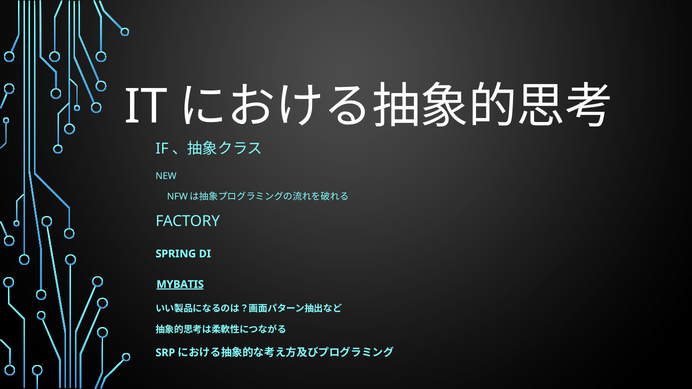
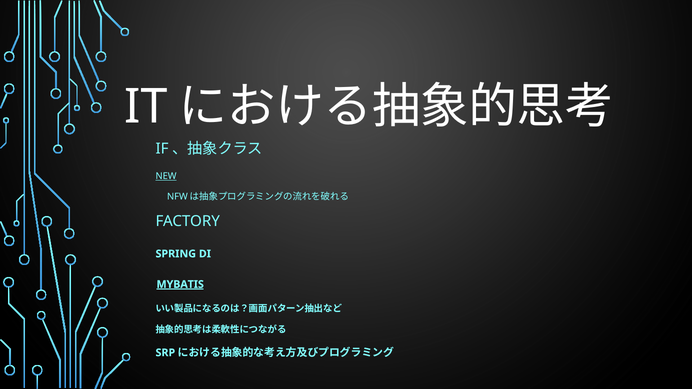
NEW underline: none -> present
